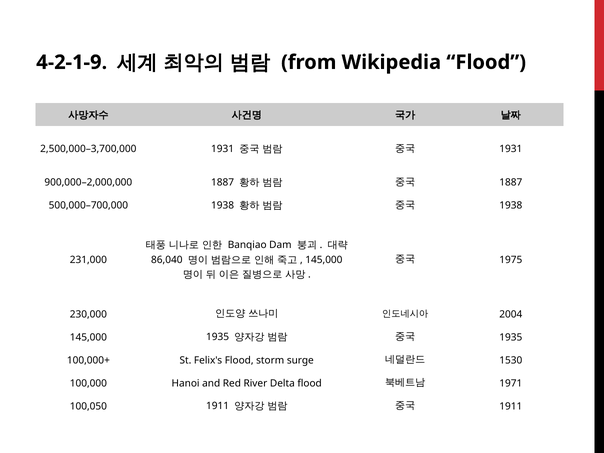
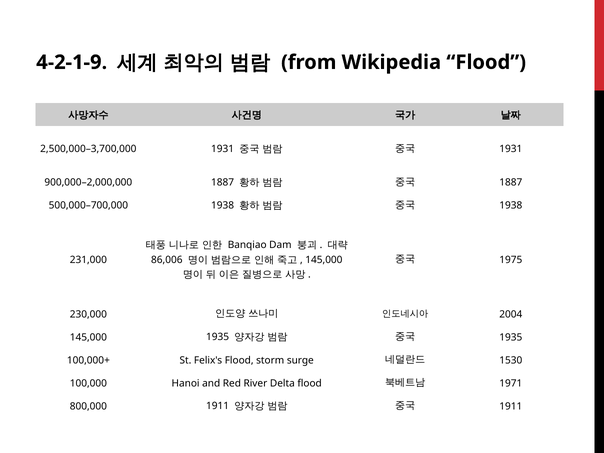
86,040: 86,040 -> 86,006
100,050: 100,050 -> 800,000
